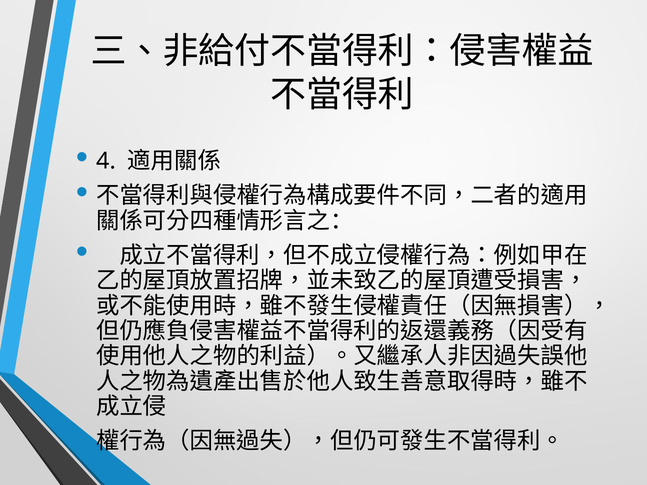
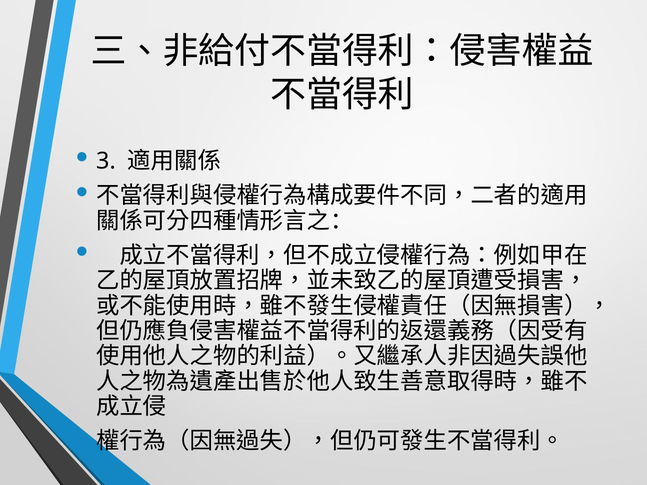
4: 4 -> 3
